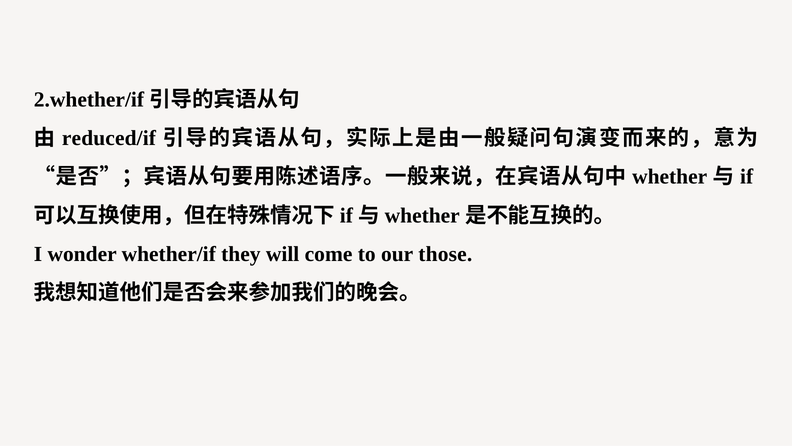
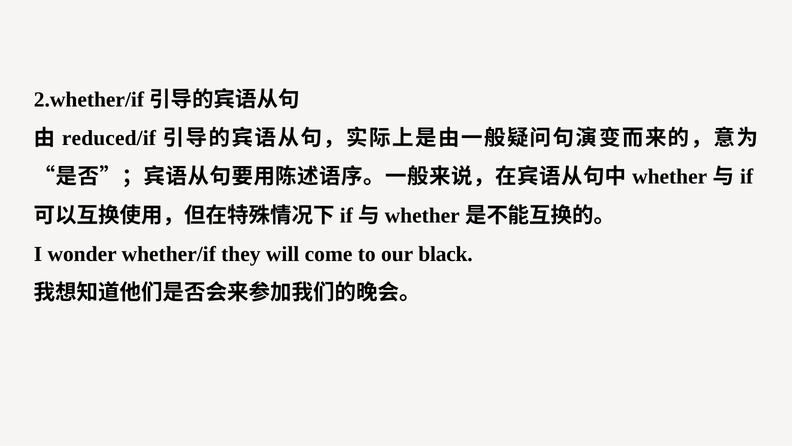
those: those -> black
